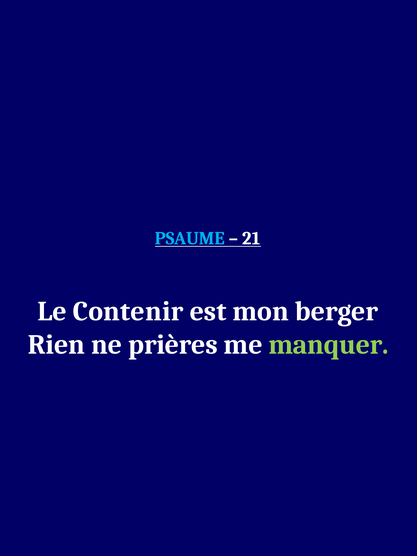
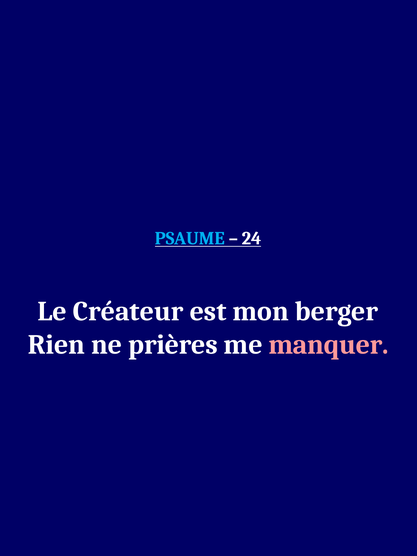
21: 21 -> 24
Contenir: Contenir -> Créateur
manquer colour: light green -> pink
